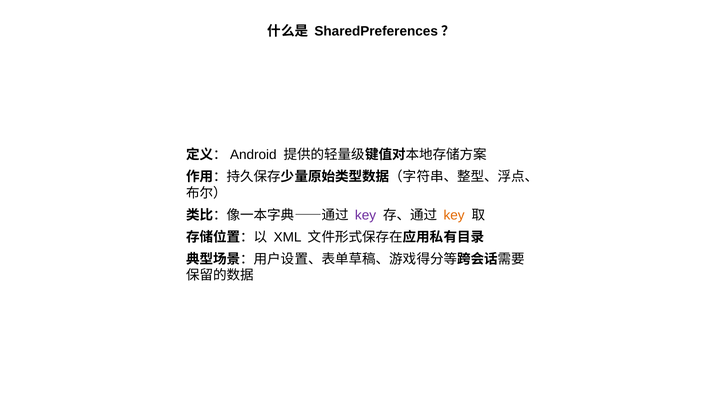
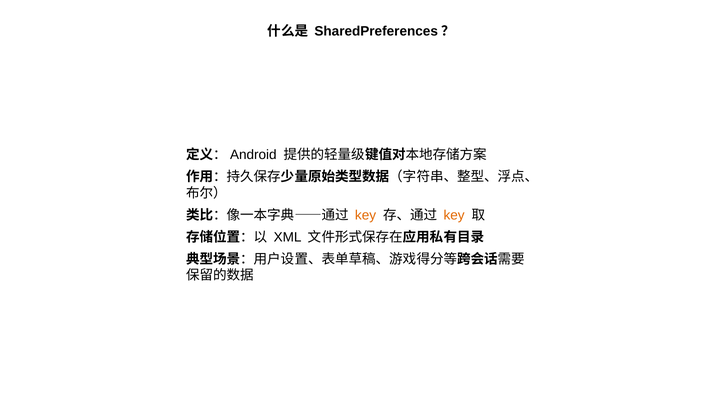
key at (366, 215) colour: purple -> orange
